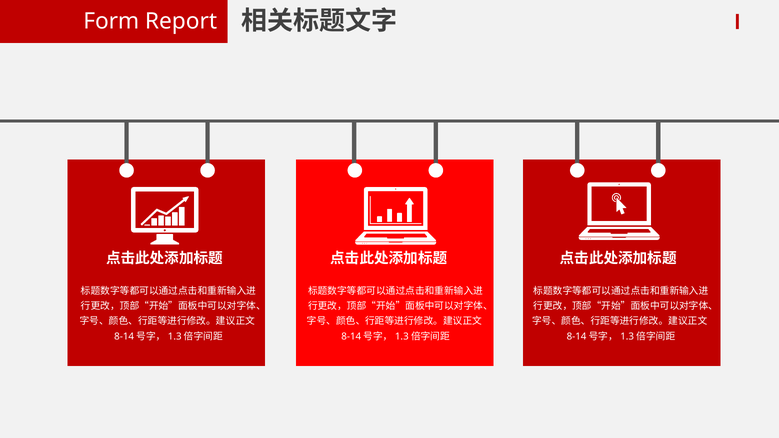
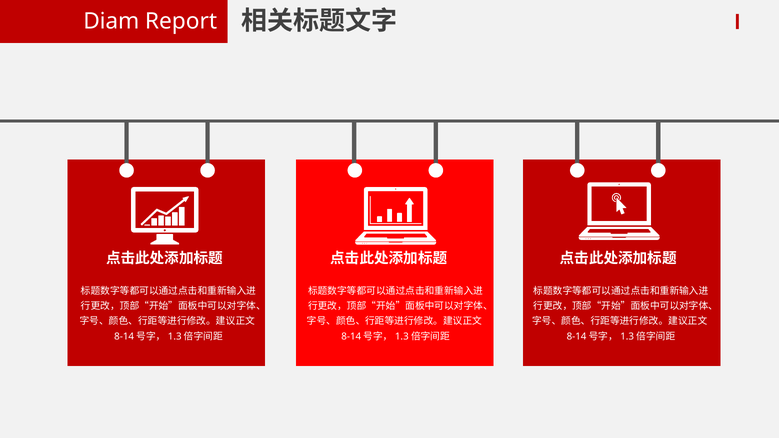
Form: Form -> Diam
